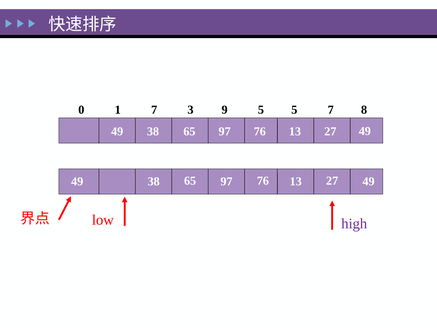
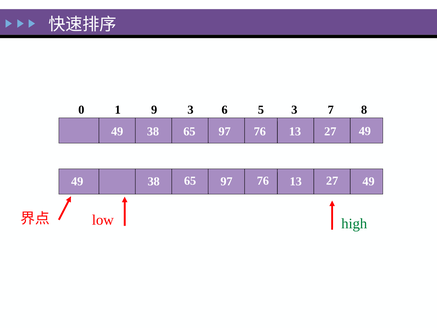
1 7: 7 -> 9
9: 9 -> 6
5 5: 5 -> 3
high colour: purple -> green
